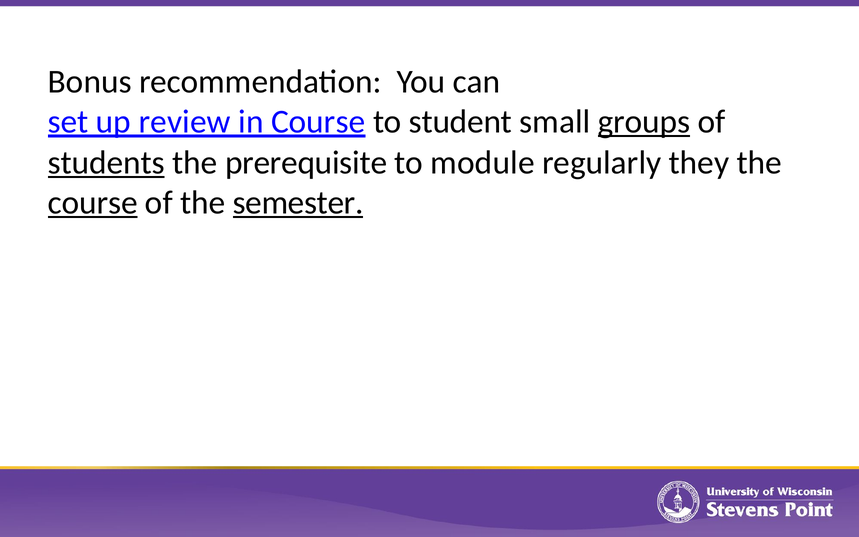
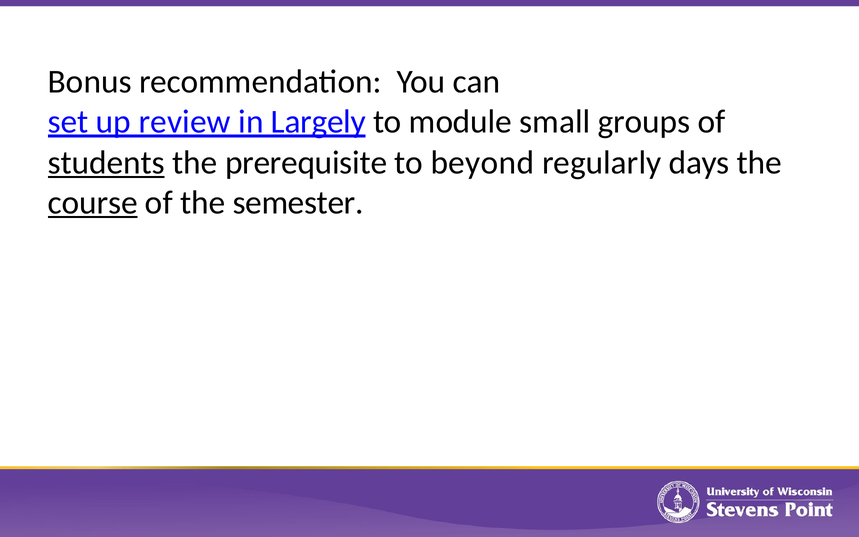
in Course: Course -> Largely
student: student -> module
groups underline: present -> none
module: module -> beyond
they: they -> days
semester underline: present -> none
